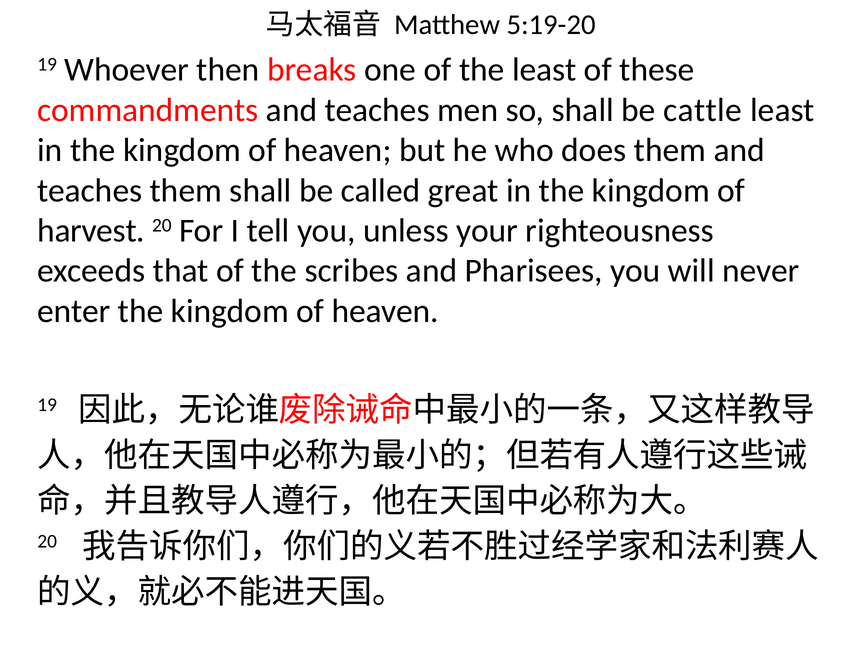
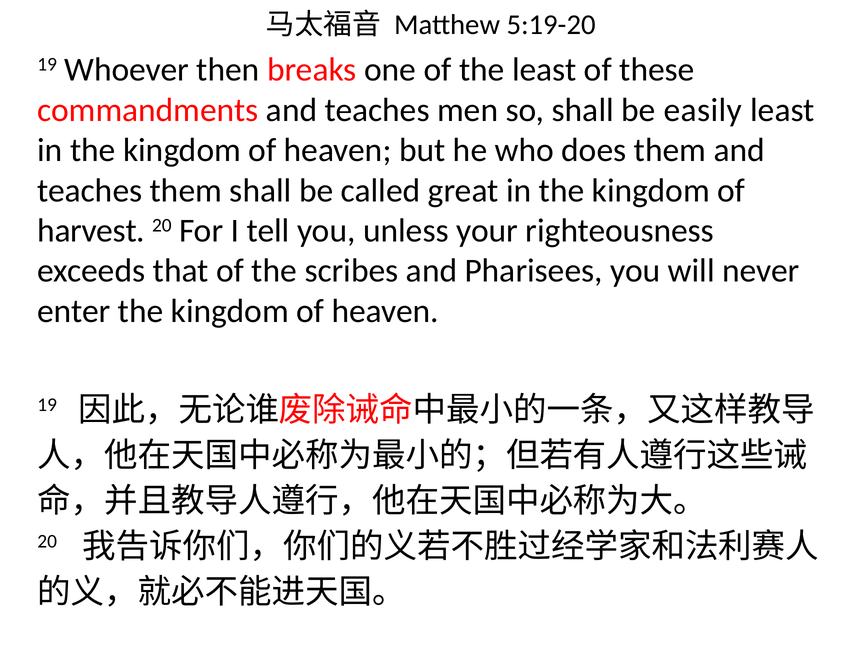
cattle: cattle -> easily
